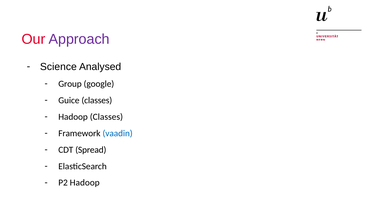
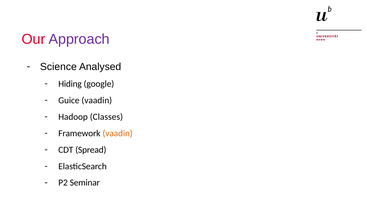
Group: Group -> Hiding
Guice classes: classes -> vaadin
vaadin at (118, 134) colour: blue -> orange
P2 Hadoop: Hadoop -> Seminar
